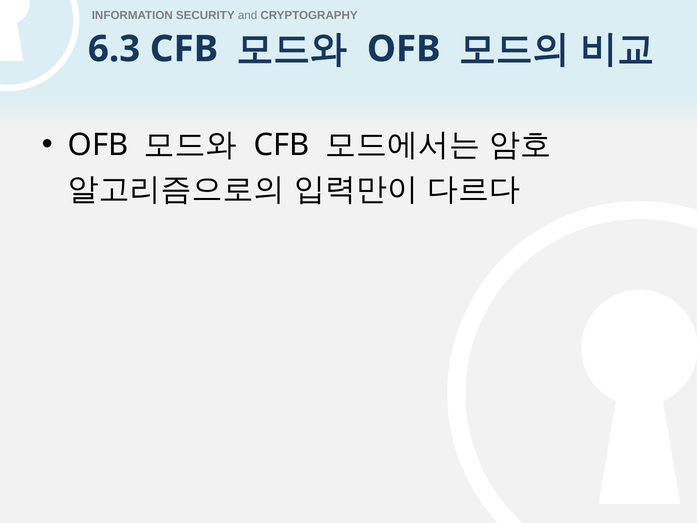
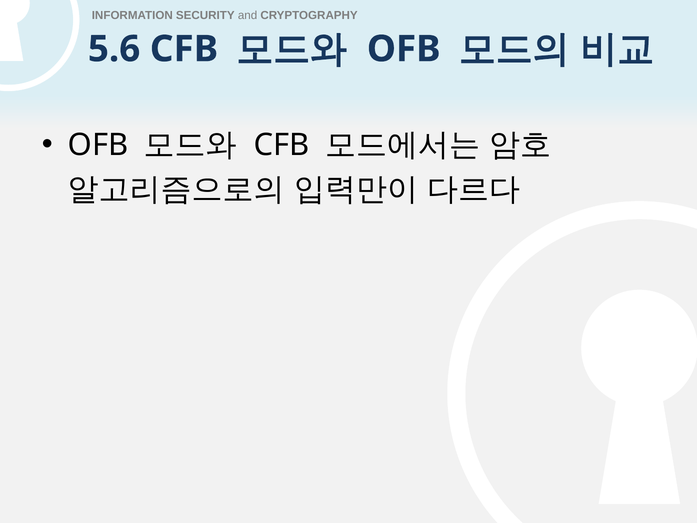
6.3: 6.3 -> 5.6
